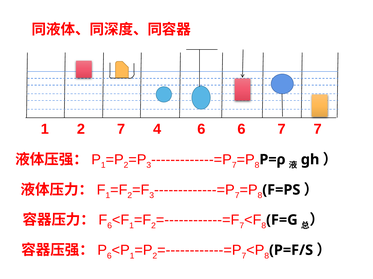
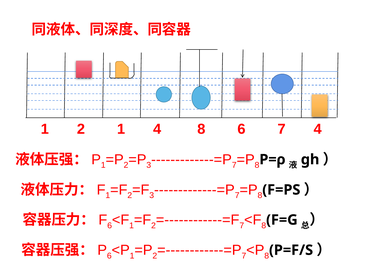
2 7: 7 -> 1
4 6: 6 -> 8
7 7: 7 -> 4
